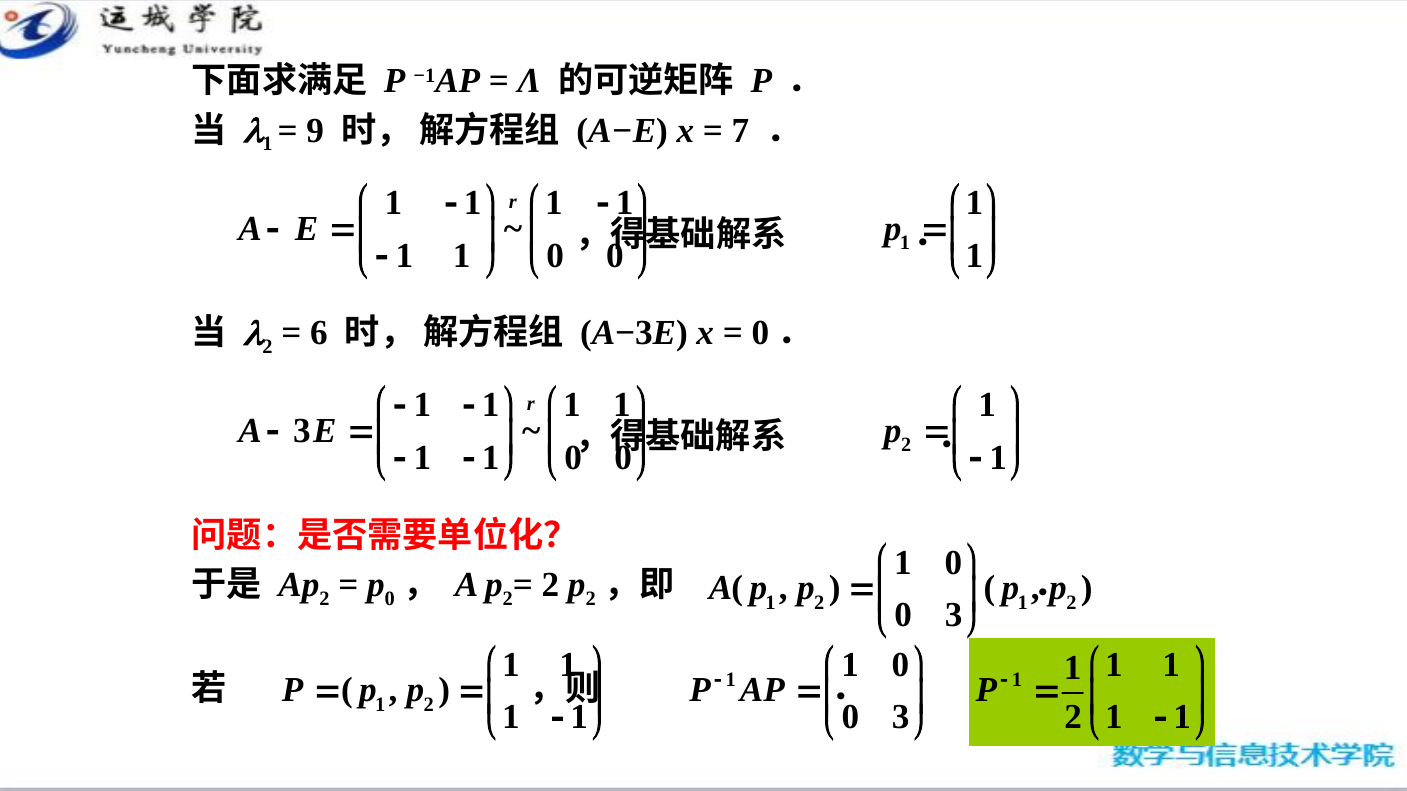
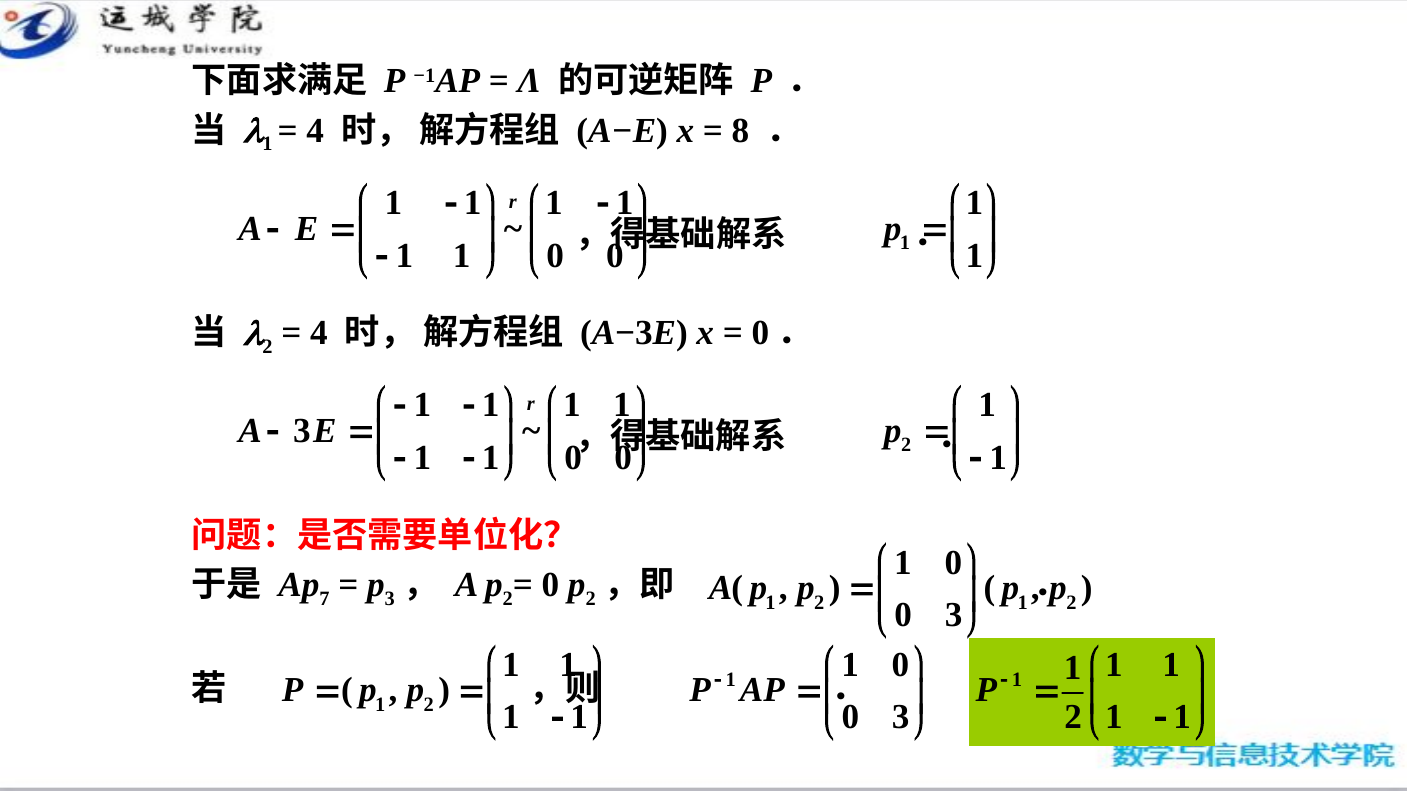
9 at (315, 131): 9 -> 4
7: 7 -> 8
6 at (319, 333): 6 -> 4
2 at (324, 599): 2 -> 7
p 0: 0 -> 3
2 at (550, 585): 2 -> 0
